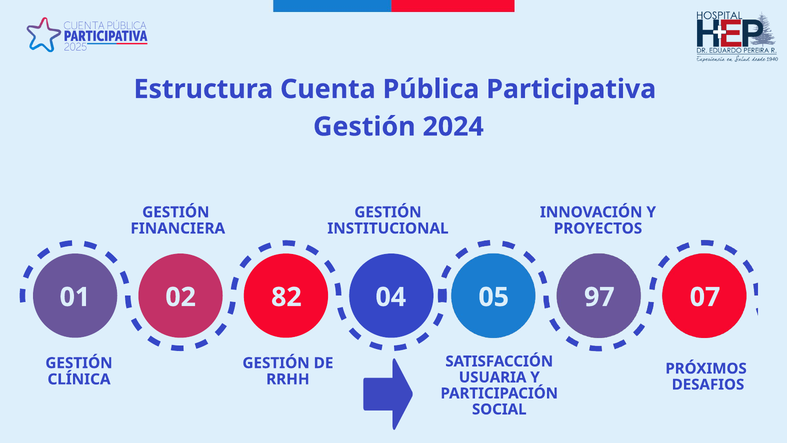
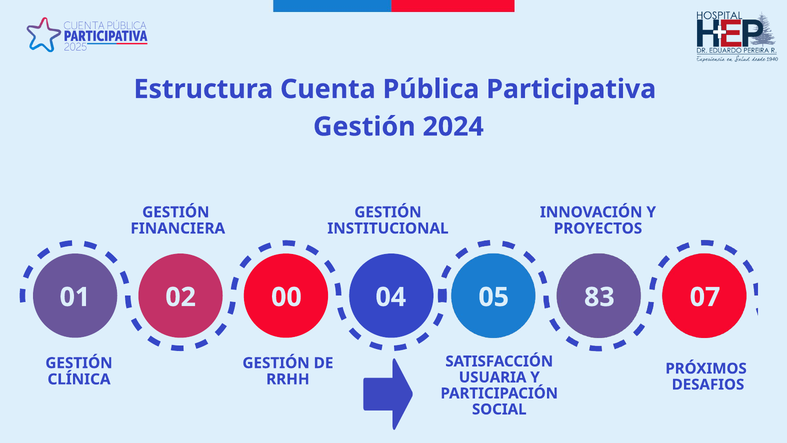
82: 82 -> 00
97: 97 -> 83
